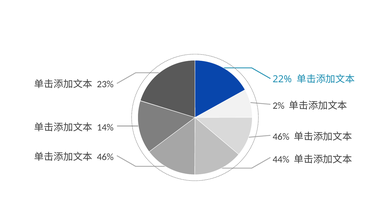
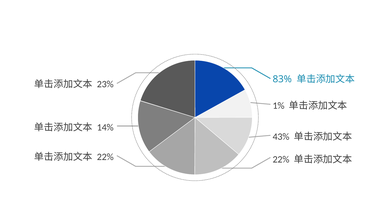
22%: 22% -> 83%
2%: 2% -> 1%
46% at (281, 137): 46% -> 43%
46% at (105, 157): 46% -> 22%
44% at (281, 160): 44% -> 22%
